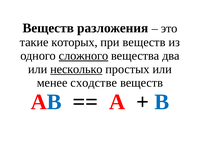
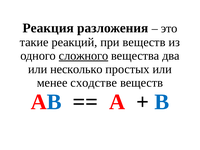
Веществ at (48, 28): Веществ -> Реакция
которых: которых -> реакций
несколько underline: present -> none
